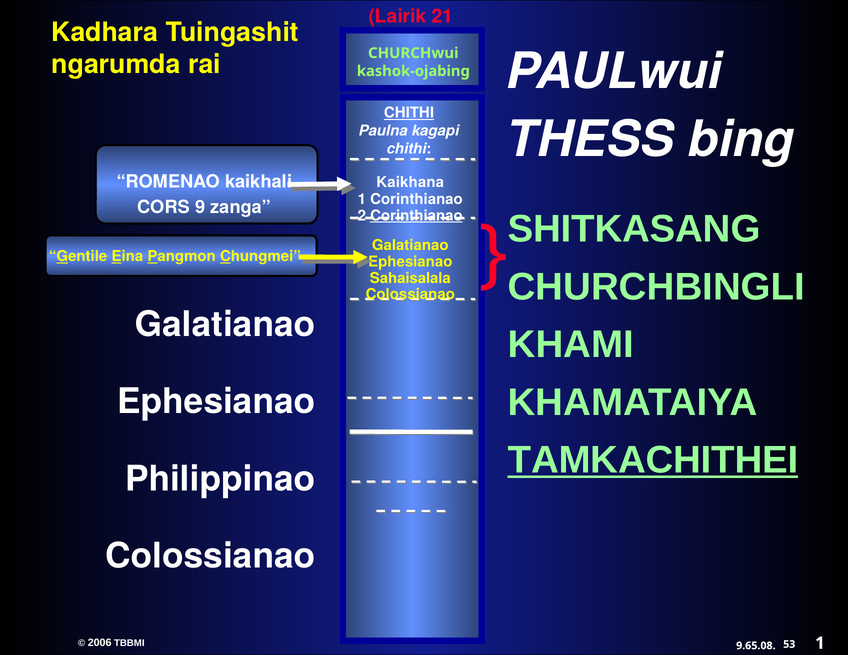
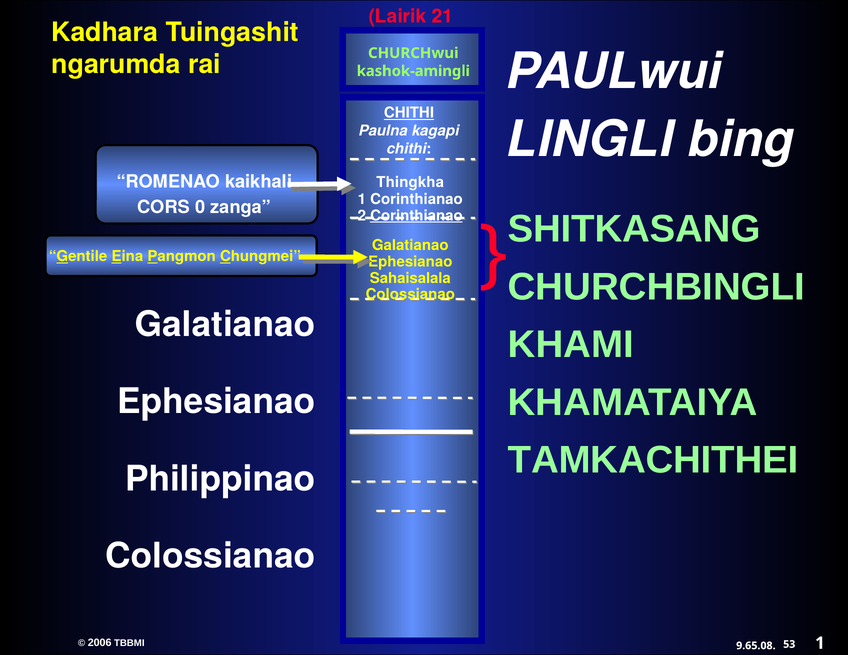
kashok-ojabing: kashok-ojabing -> kashok-amingli
THESS: THESS -> LINGLI
Kaikhana: Kaikhana -> Thingkha
9: 9 -> 0
TAMKACHITHEI underline: present -> none
